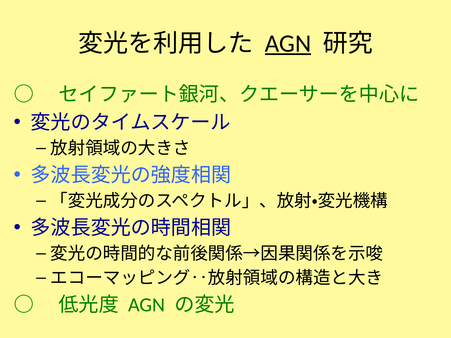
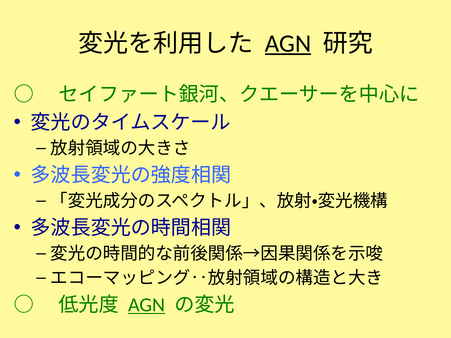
AGN at (147, 305) underline: none -> present
